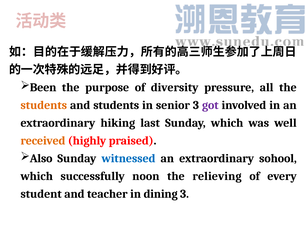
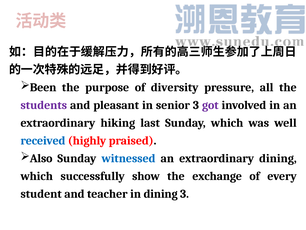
students at (44, 105) colour: orange -> purple
and students: students -> pleasant
received colour: orange -> blue
extraordinary sohool: sohool -> dining
noon: noon -> show
relieving: relieving -> exchange
